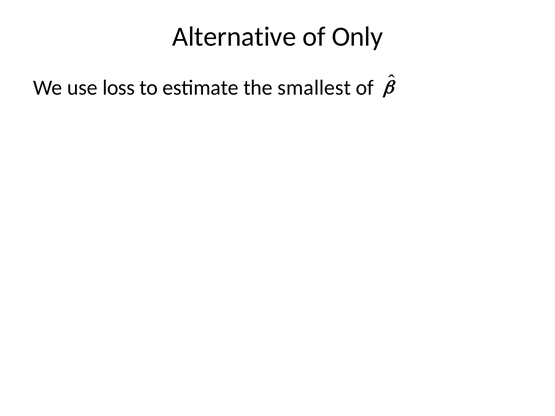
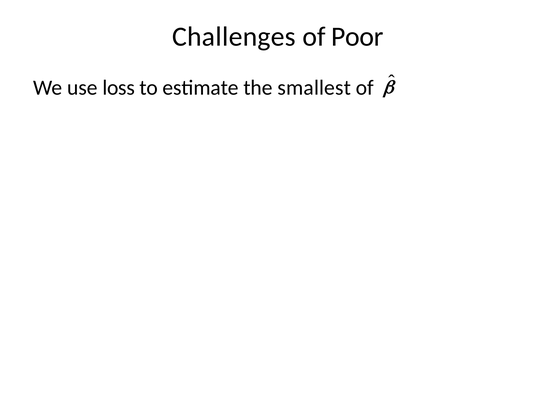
Alternative: Alternative -> Challenges
Only: Only -> Poor
